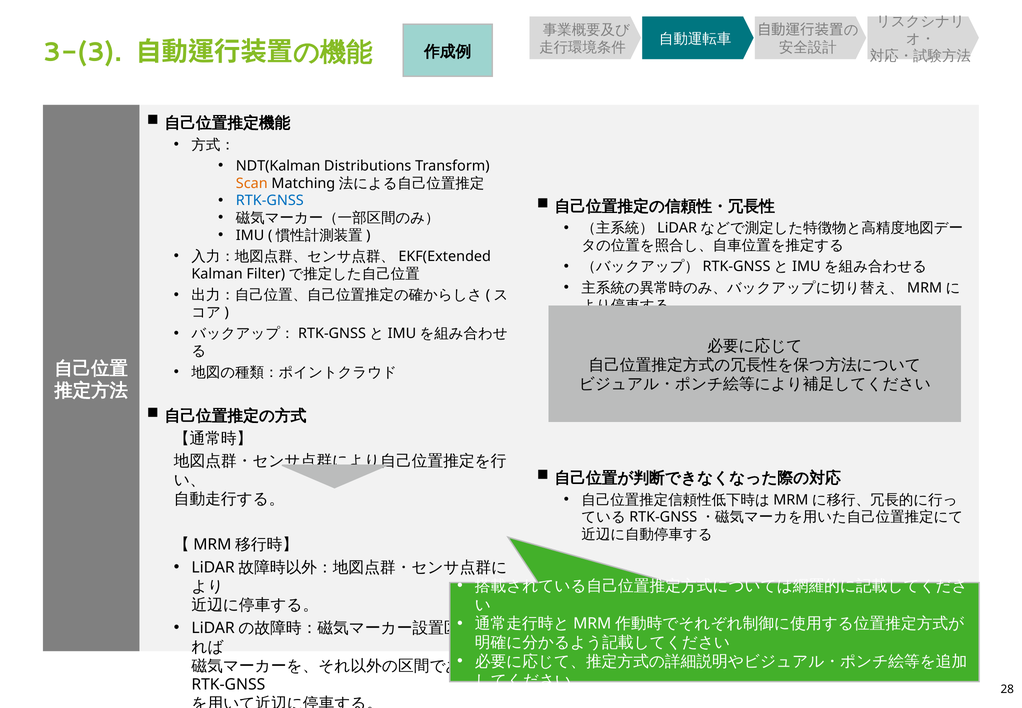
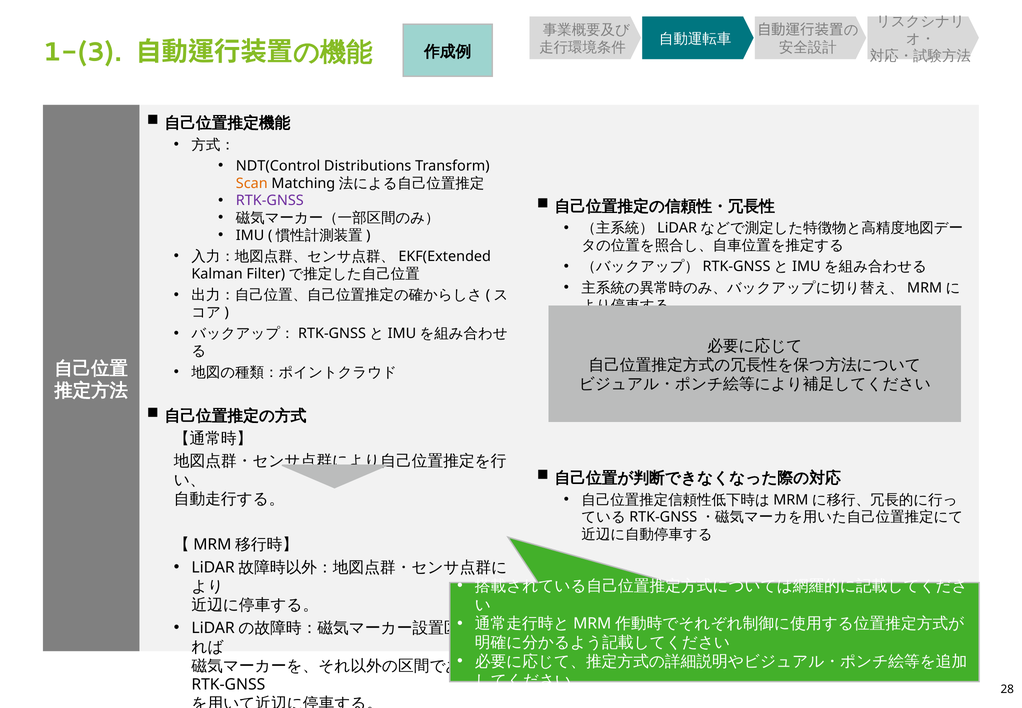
3-(3: 3-(3 -> 1-(3
NDT(Kalman: NDT(Kalman -> NDT(Control
RTK-GNSS at (270, 201) colour: blue -> purple
